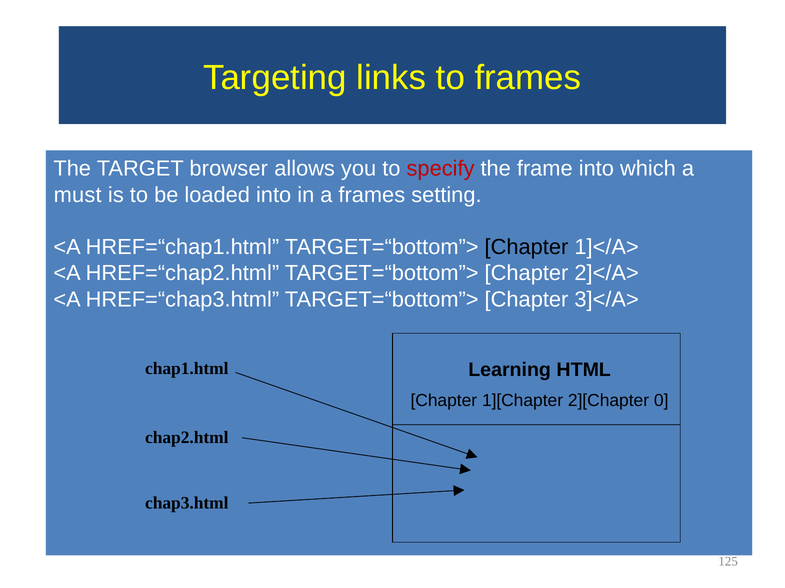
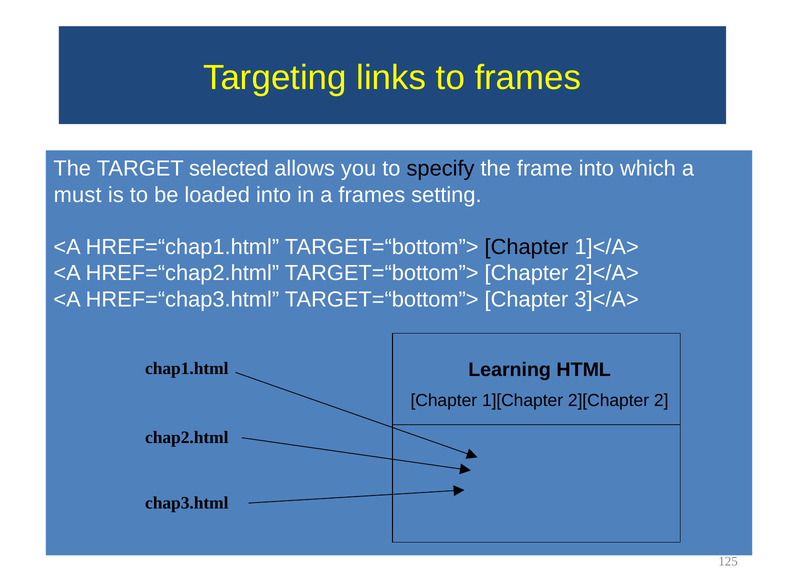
browser: browser -> selected
specify colour: red -> black
0: 0 -> 2
